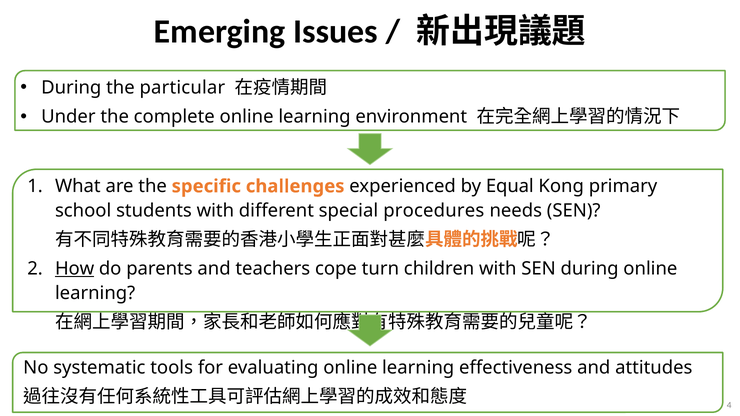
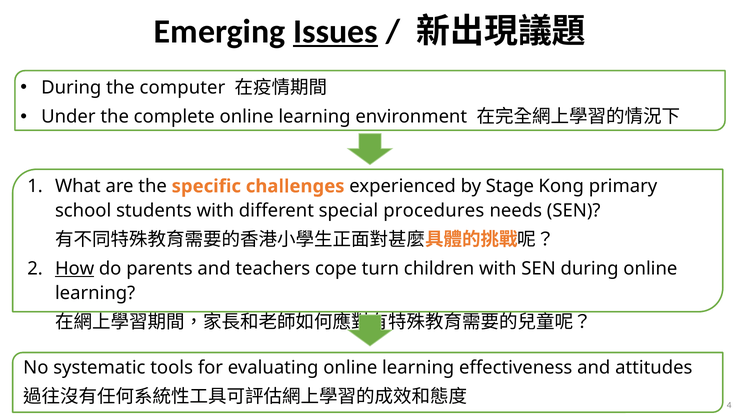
Issues underline: none -> present
particular: particular -> computer
Equal: Equal -> Stage
